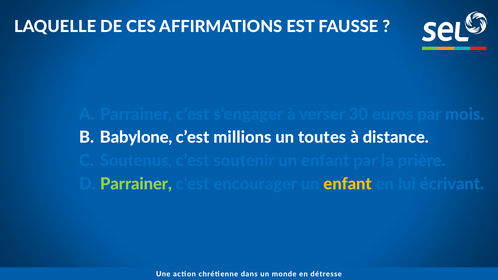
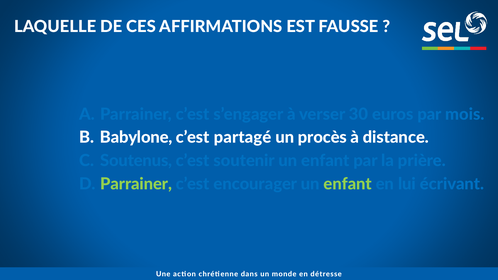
millions: millions -> partagé
toutes: toutes -> procès
enfant at (348, 184) colour: yellow -> light green
